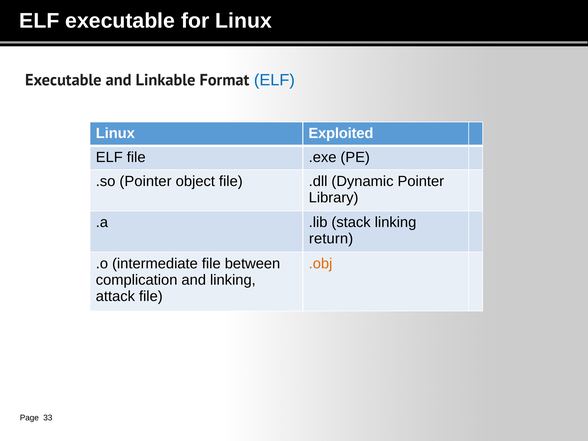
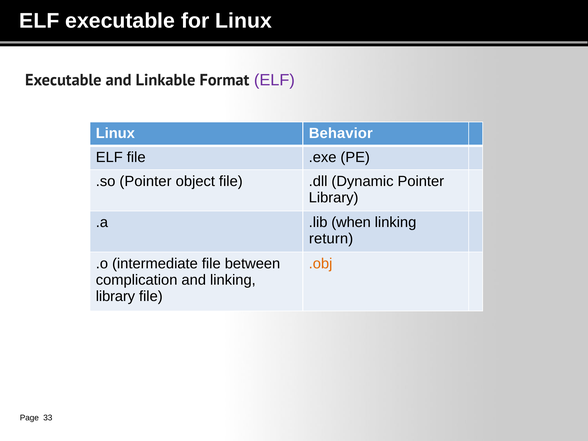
ELF at (274, 80) colour: blue -> purple
Exploited: Exploited -> Behavior
stack: stack -> when
attack at (115, 296): attack -> library
